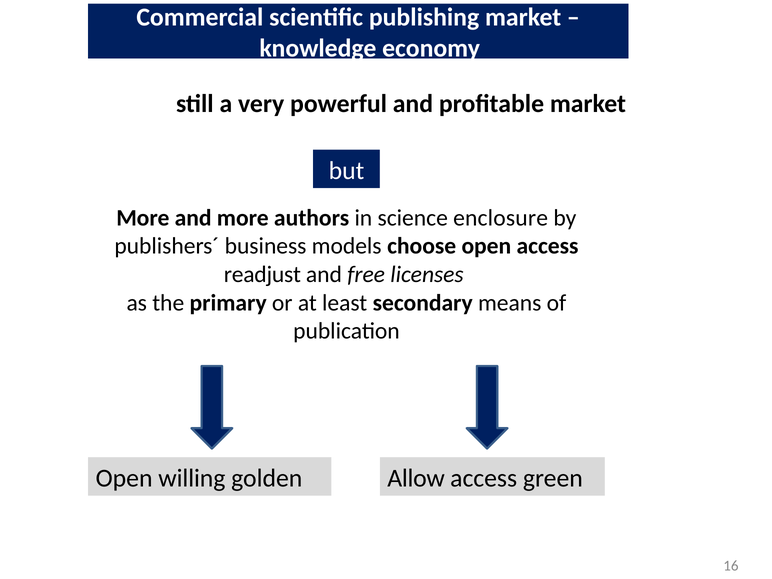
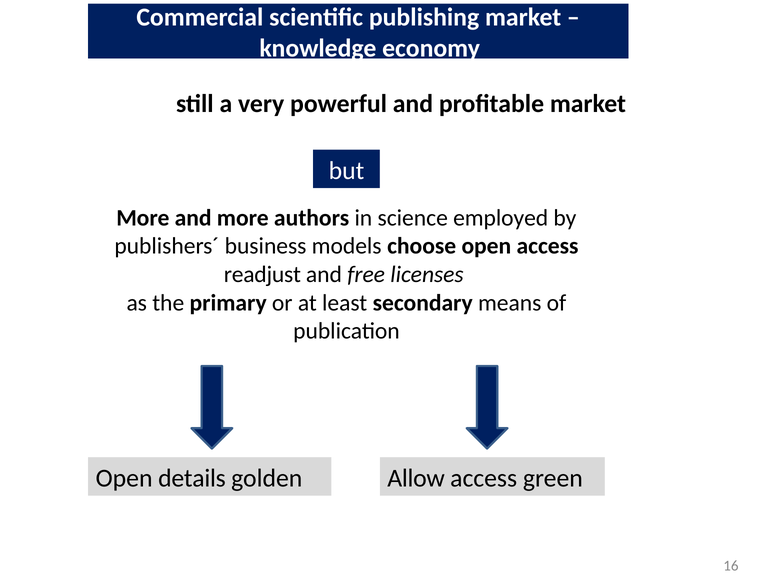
enclosure: enclosure -> employed
willing: willing -> details
